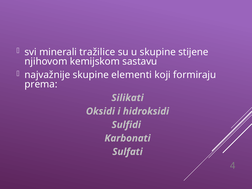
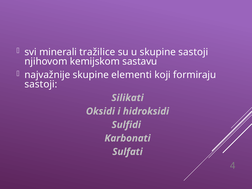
skupine stijene: stijene -> sastoji
prema at (41, 84): prema -> sastoji
